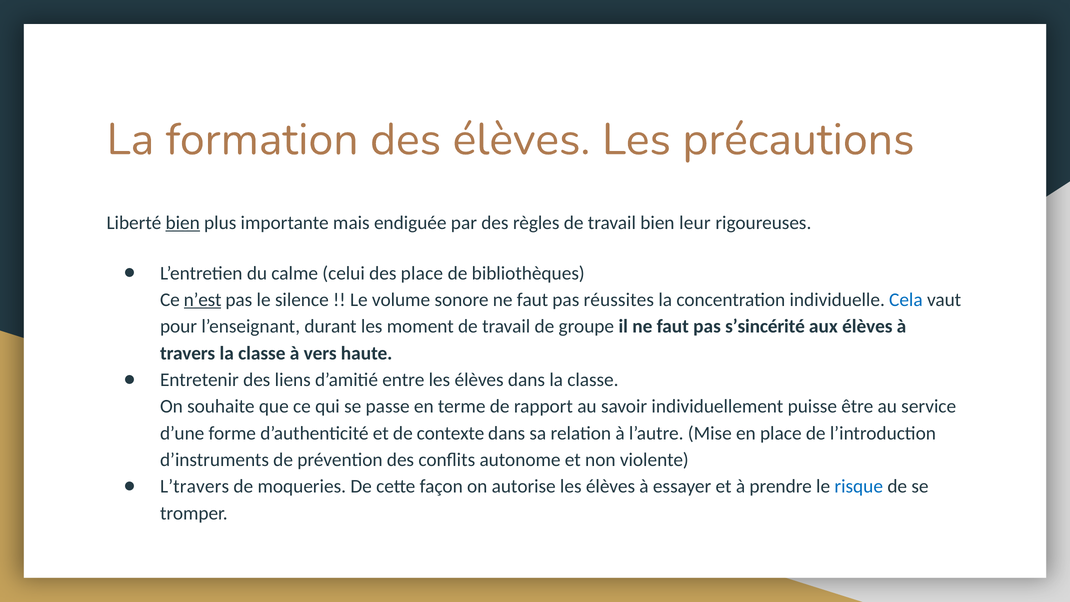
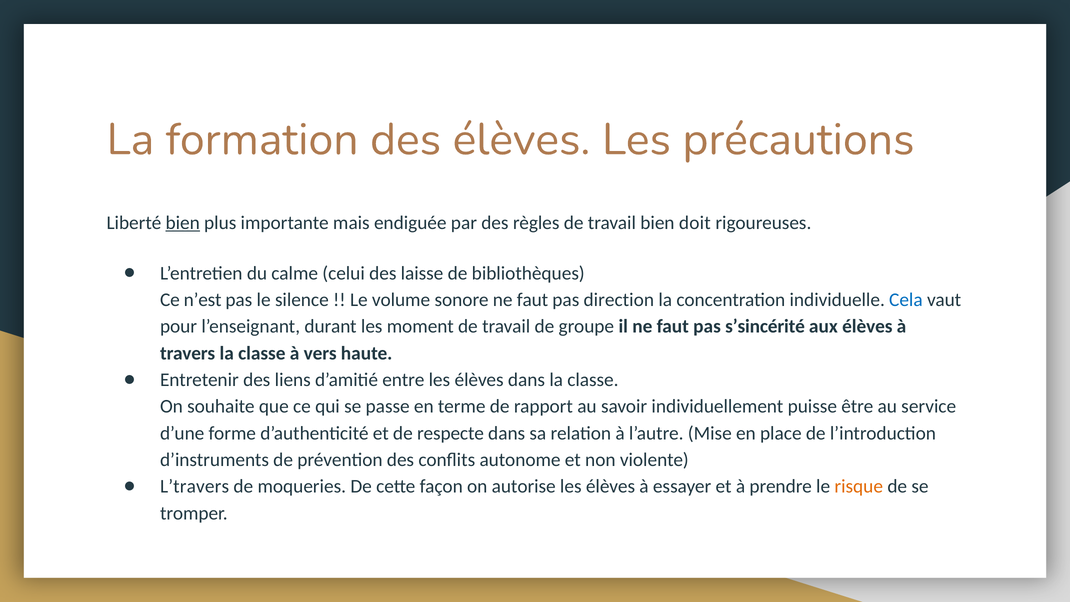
leur: leur -> doit
des place: place -> laisse
n’est underline: present -> none
réussites: réussites -> direction
contexte: contexte -> respecte
risque colour: blue -> orange
